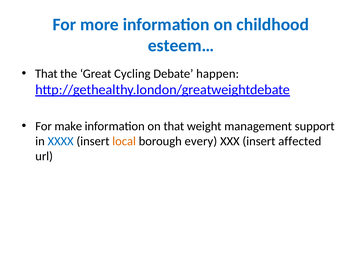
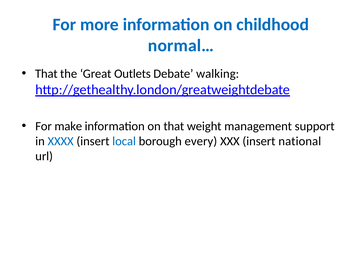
esteem…: esteem… -> normal…
Cycling: Cycling -> Outlets
happen: happen -> walking
local colour: orange -> blue
affected: affected -> national
